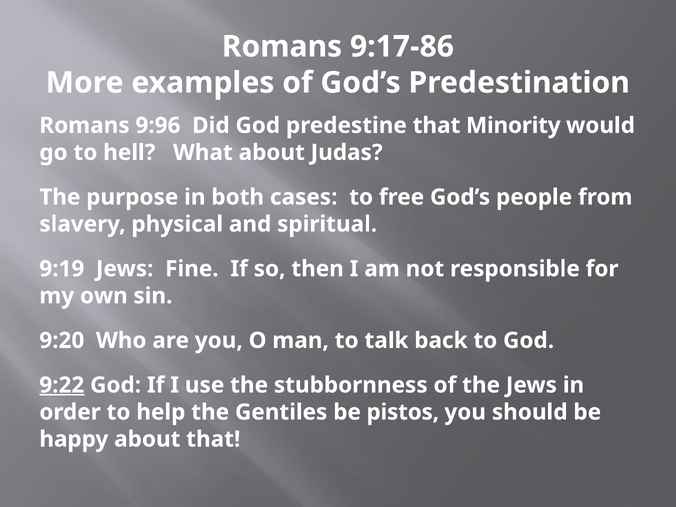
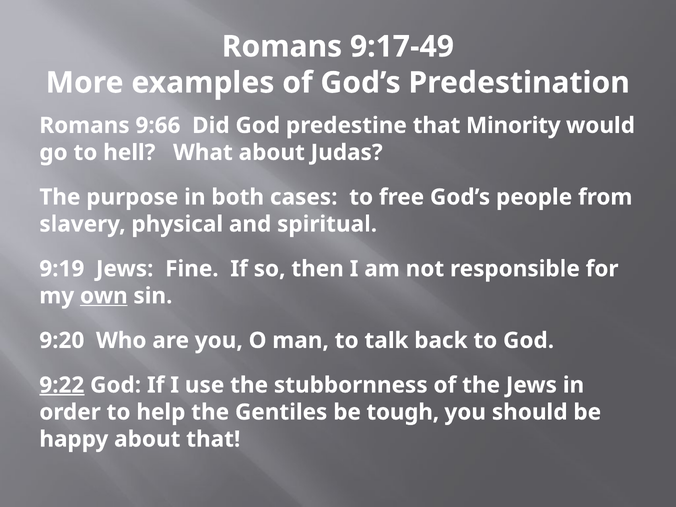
9:17-86: 9:17-86 -> 9:17-49
9:96: 9:96 -> 9:66
own underline: none -> present
pistos: pistos -> tough
